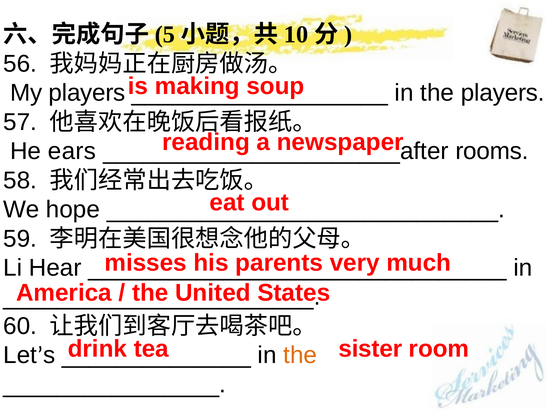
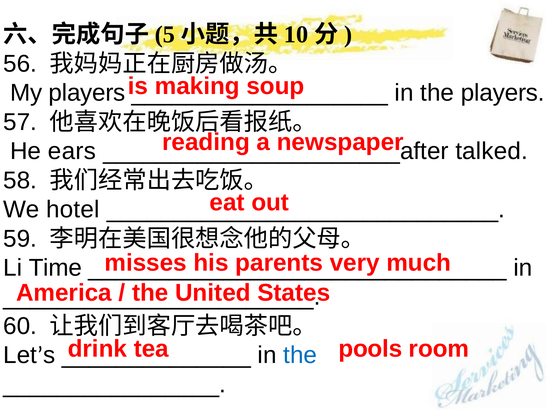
rooms: rooms -> talked
hope: hope -> hotel
Hear: Hear -> Time
sister: sister -> pools
the at (300, 355) colour: orange -> blue
